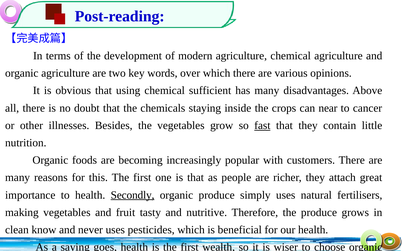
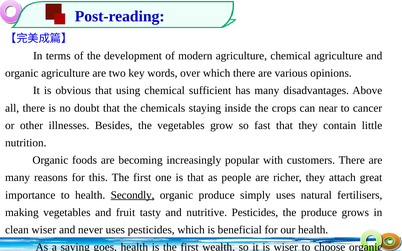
fast underline: present -> none
nutritive Therefore: Therefore -> Pesticides
clean know: know -> wiser
